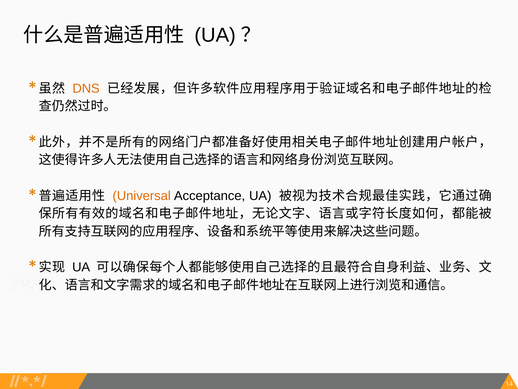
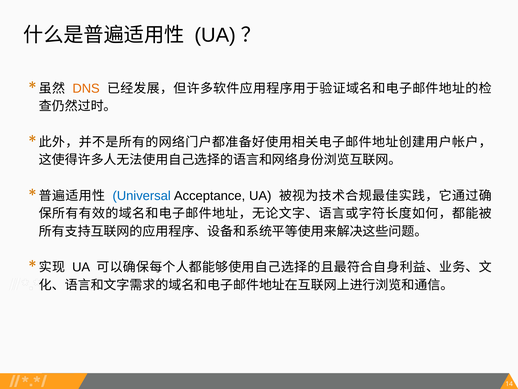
Universal colour: orange -> blue
